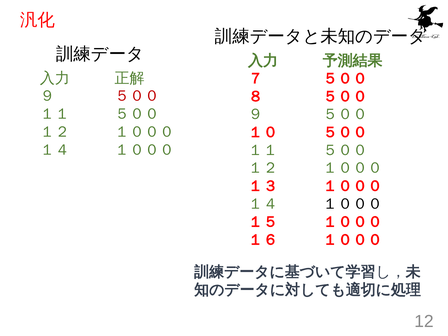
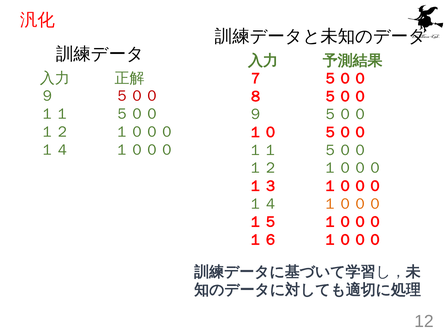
１０００ at (353, 204) colour: black -> orange
